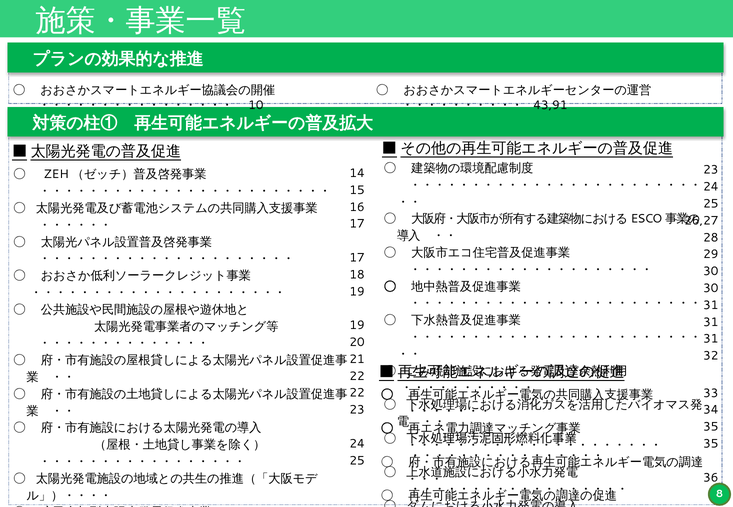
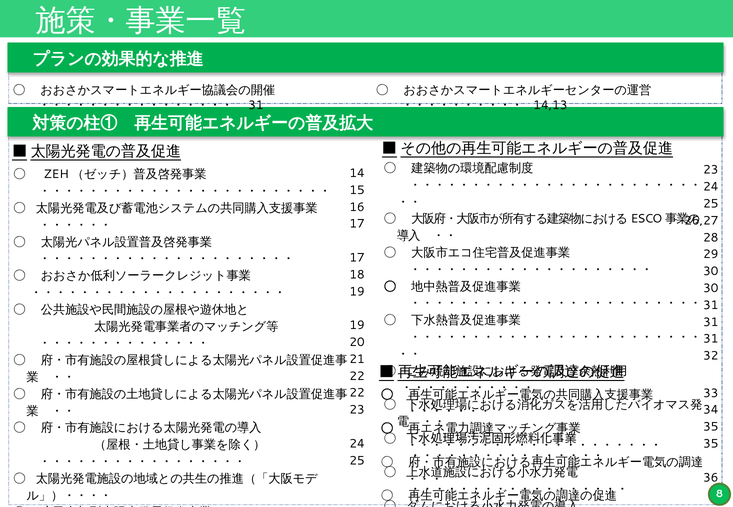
10 at (256, 105): 10 -> 31
43,91: 43,91 -> 14,13
